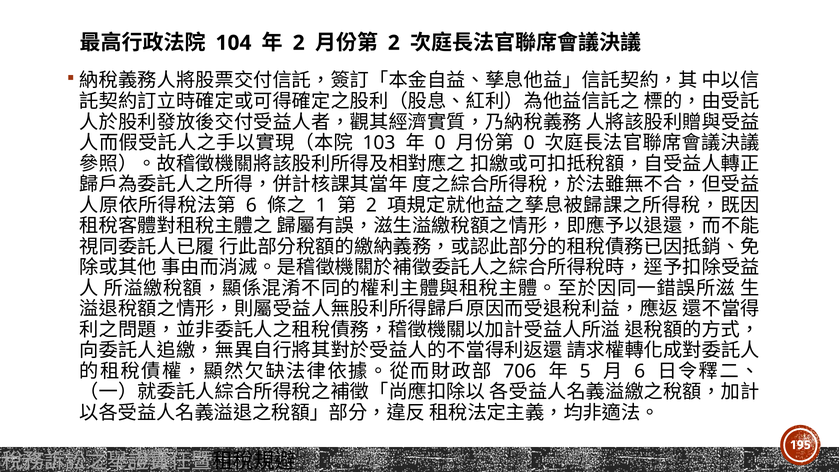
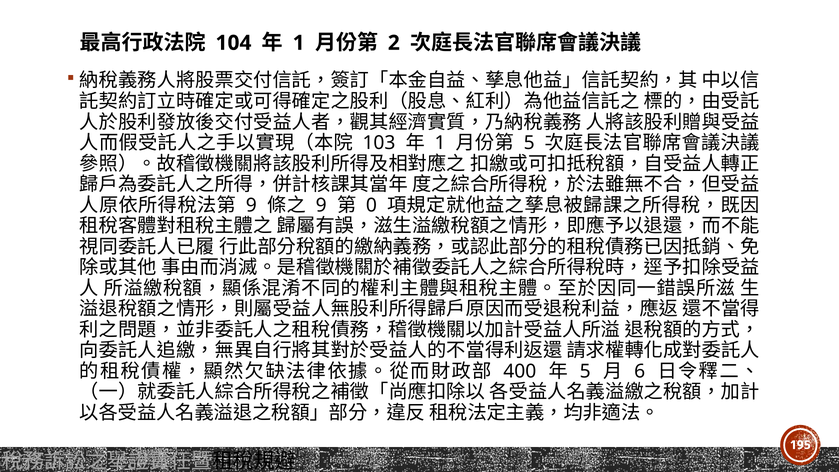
2 at (299, 43): 2 -> 1
0 at (440, 143): 0 -> 1
0 at (529, 143): 0 -> 5
6 at (251, 205): 6 -> 9
1 at (321, 205): 1 -> 9
2 at (371, 205): 2 -> 0
706: 706 -> 400
